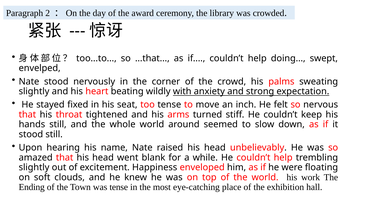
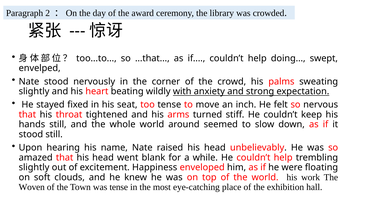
Ending: Ending -> Woven
